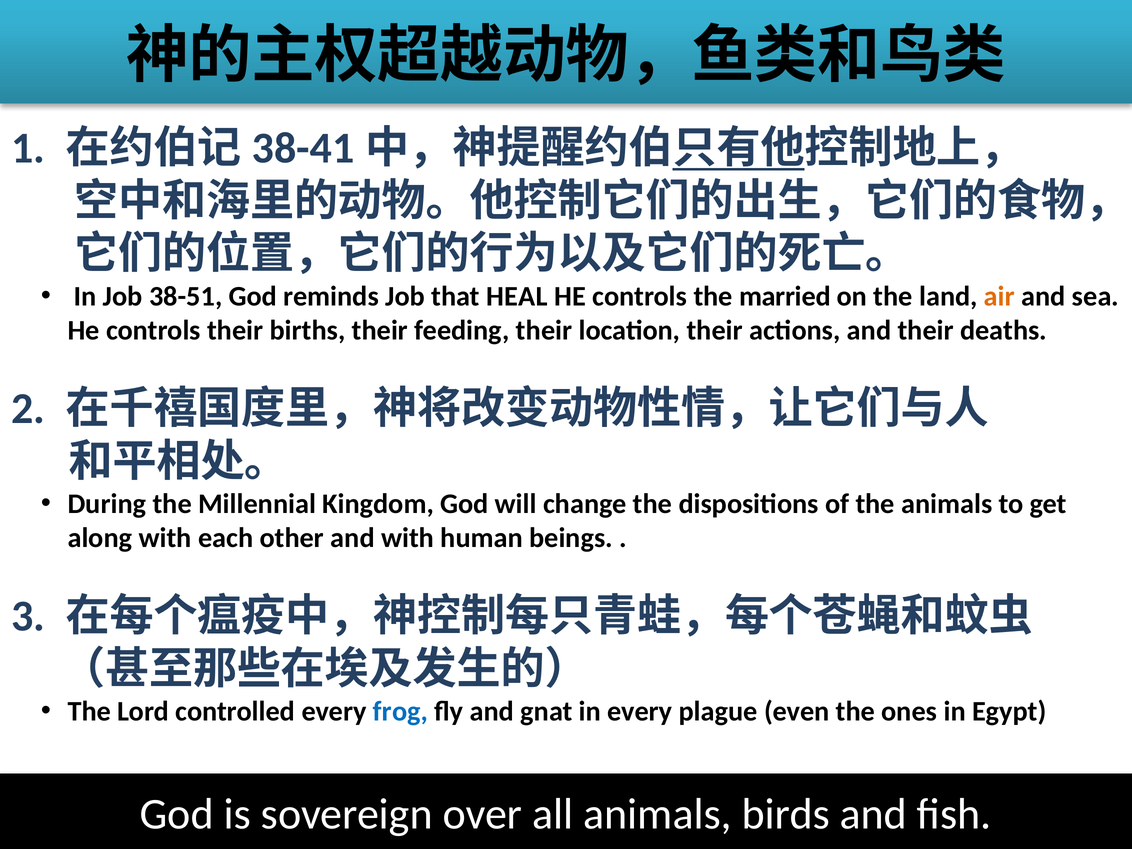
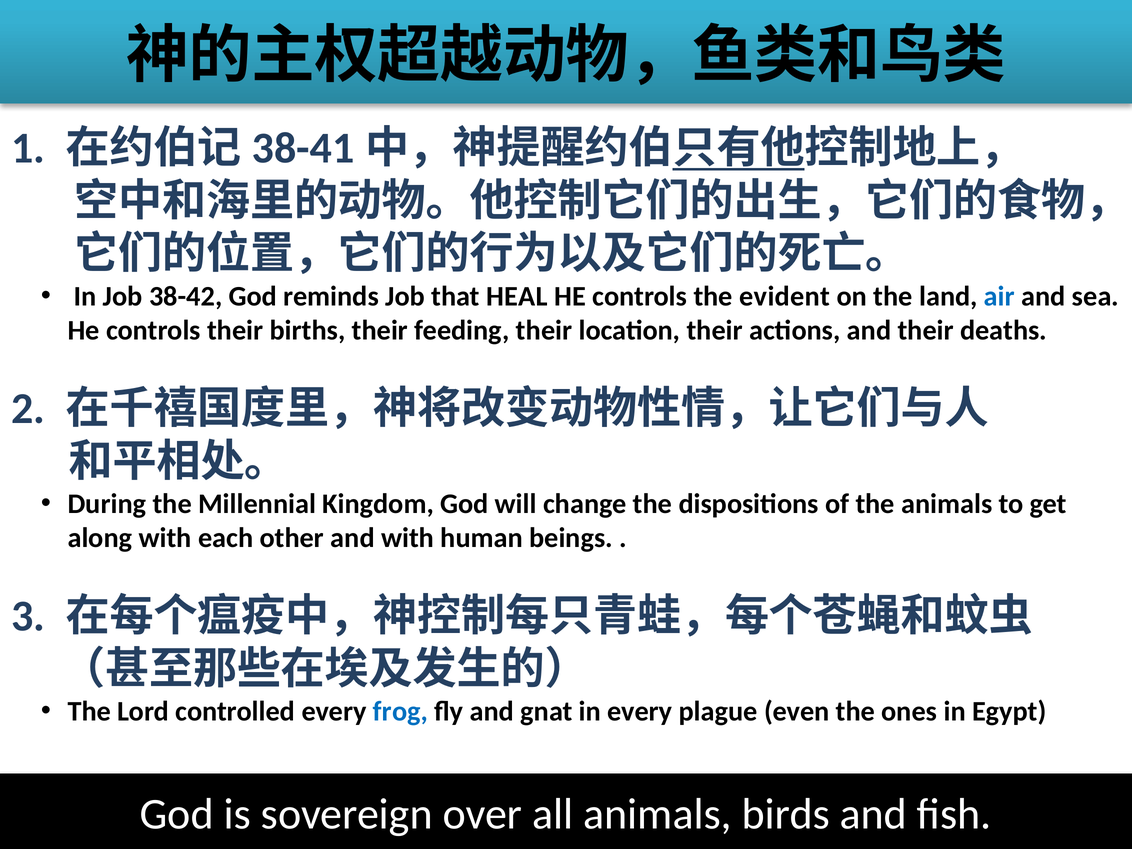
38-51: 38-51 -> 38-42
married: married -> evident
air colour: orange -> blue
